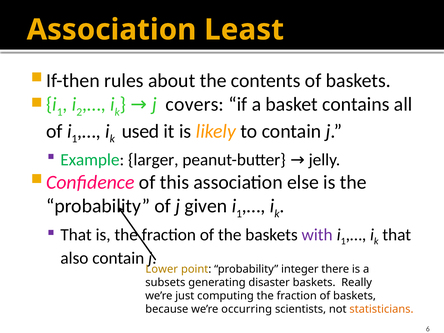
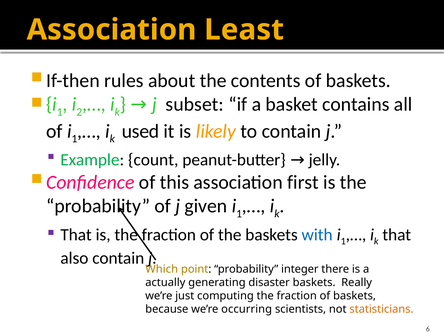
covers: covers -> subset
larger: larger -> count
else: else -> first
with colour: purple -> blue
Lower: Lower -> Which
subsets: subsets -> actually
